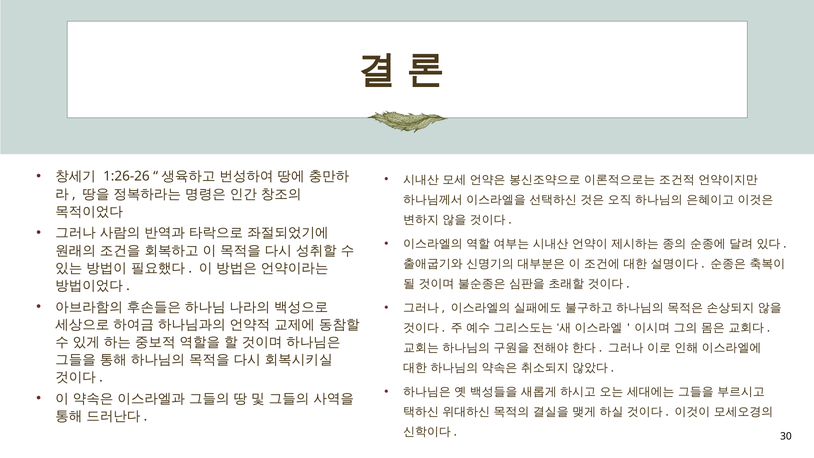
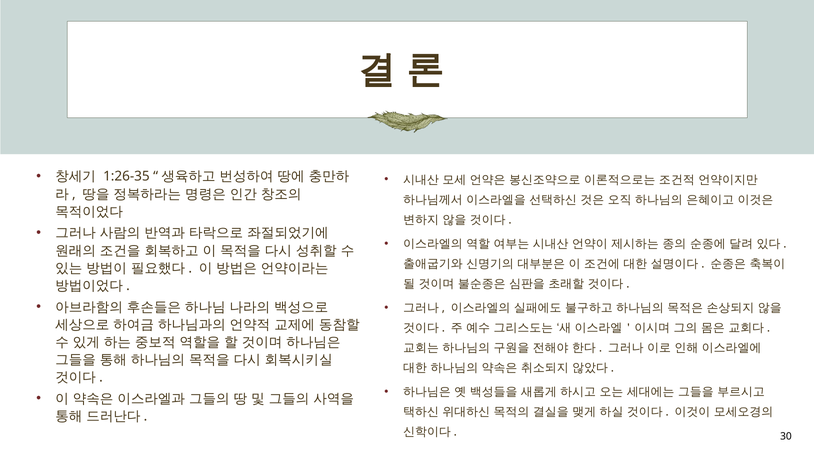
1:26-26: 1:26-26 -> 1:26-35
